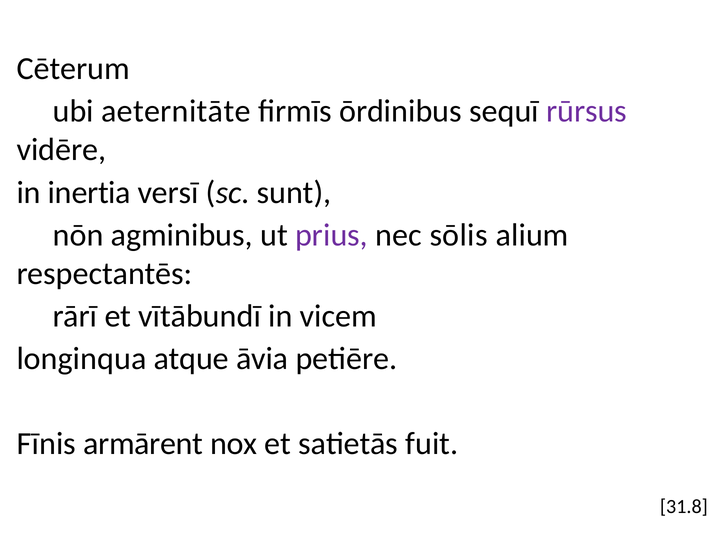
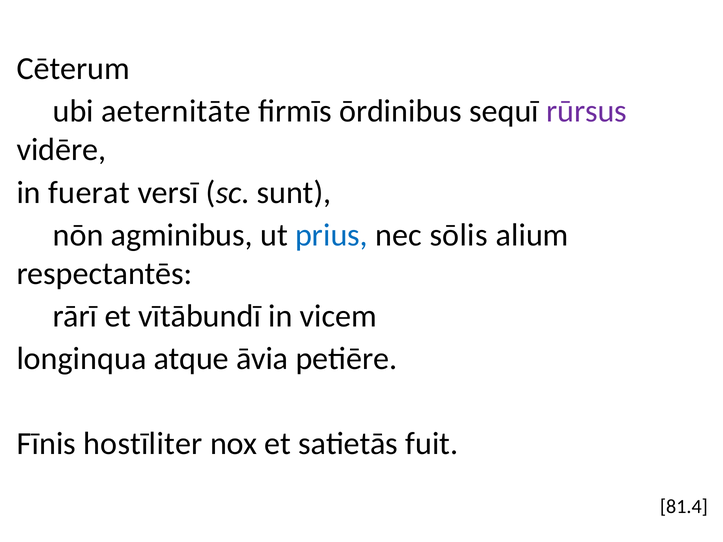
inertia: inertia -> fuerat
prius colour: purple -> blue
armārent: armārent -> hostīliter
31.8: 31.8 -> 81.4
